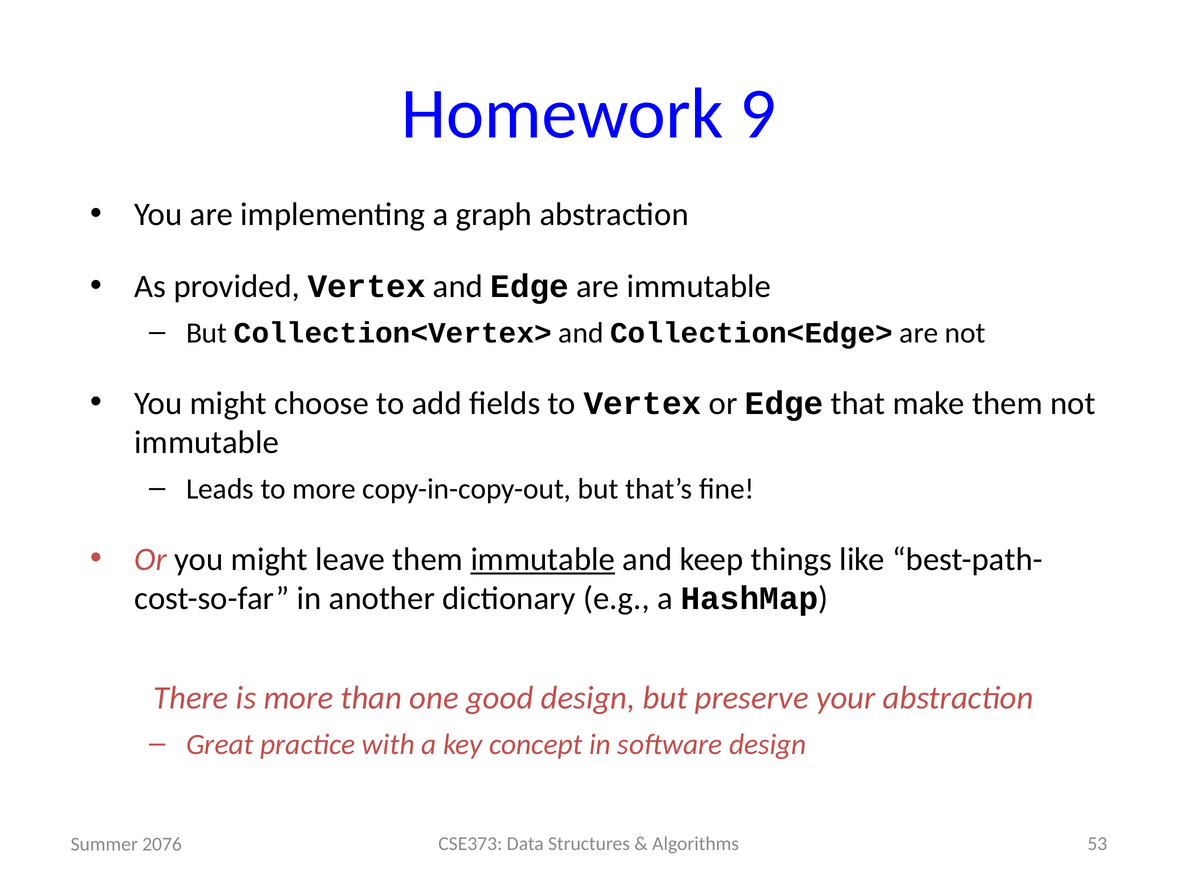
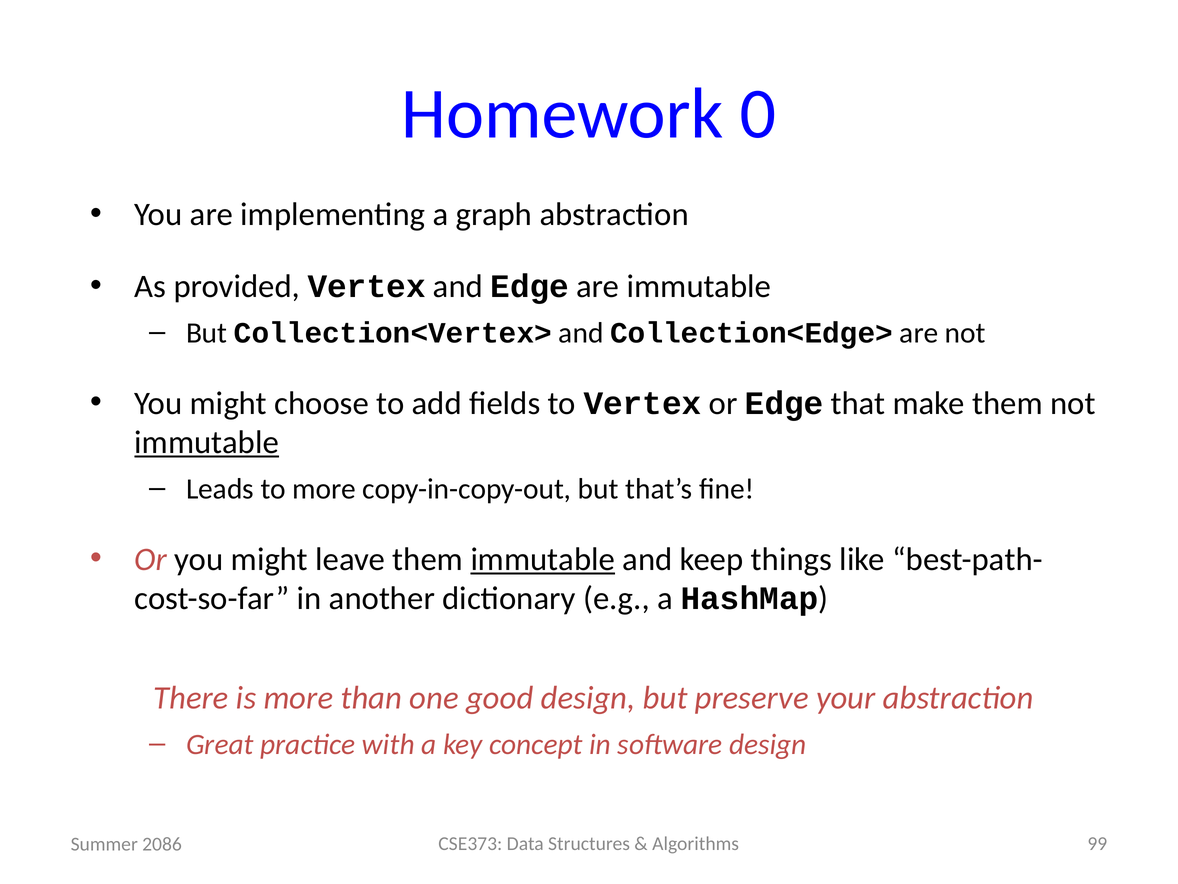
9: 9 -> 0
immutable at (207, 442) underline: none -> present
53: 53 -> 99
2076: 2076 -> 2086
